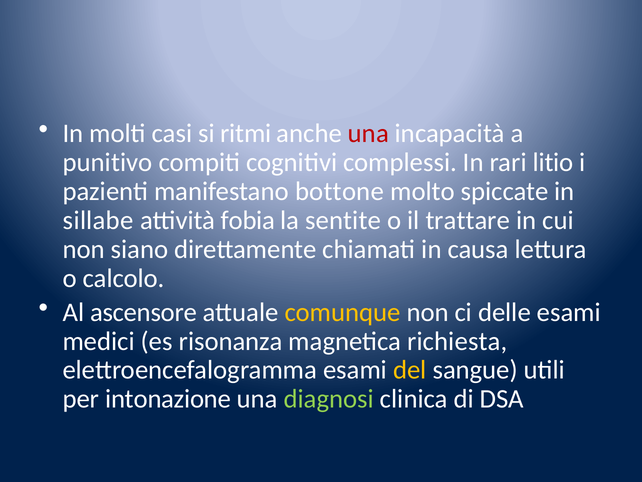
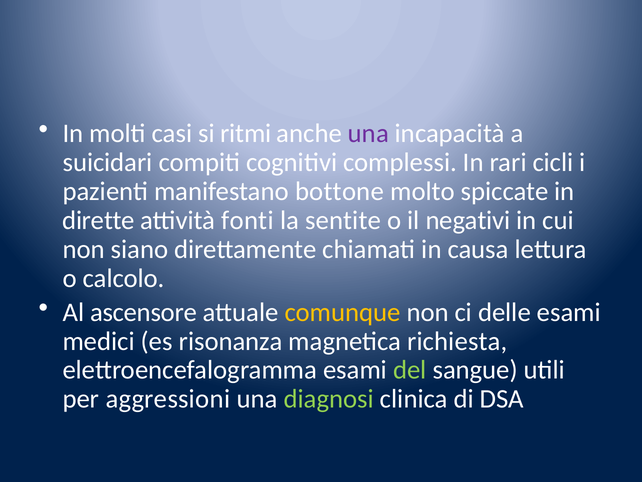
una at (368, 133) colour: red -> purple
punitivo: punitivo -> suicidari
litio: litio -> cicli
sillabe: sillabe -> dirette
fobia: fobia -> fonti
trattare: trattare -> negativi
del colour: yellow -> light green
intonazione: intonazione -> aggressioni
